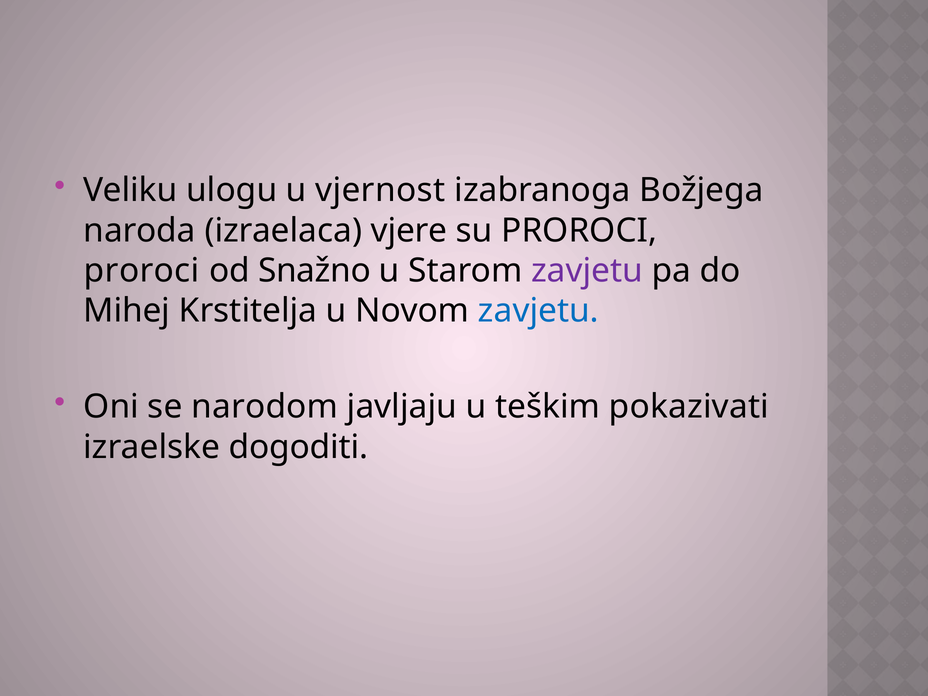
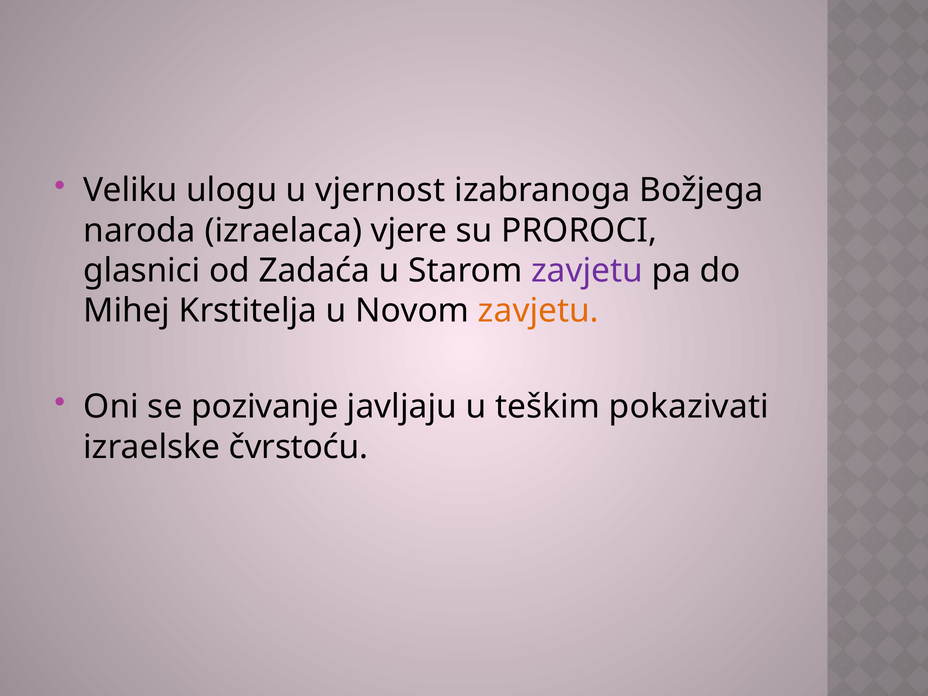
proroci at (142, 271): proroci -> glasnici
Snažno: Snažno -> Zadaća
zavjetu at (538, 311) colour: blue -> orange
narodom: narodom -> pozivanje
dogoditi: dogoditi -> čvrstoću
